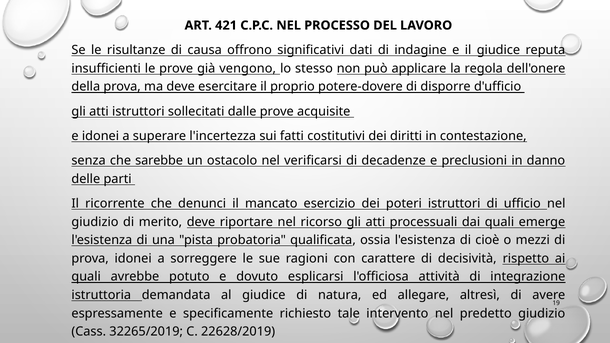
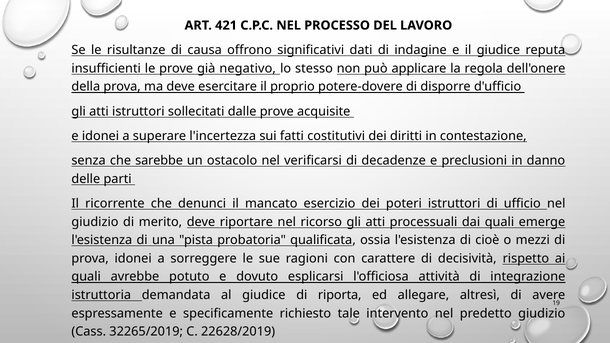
vengono: vengono -> negativo
natura: natura -> riporta
